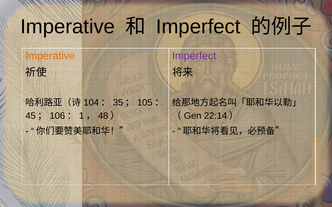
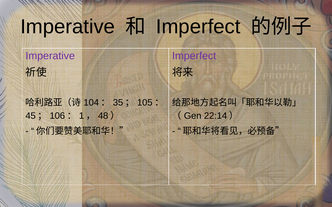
Imperative at (50, 56) colour: orange -> purple
